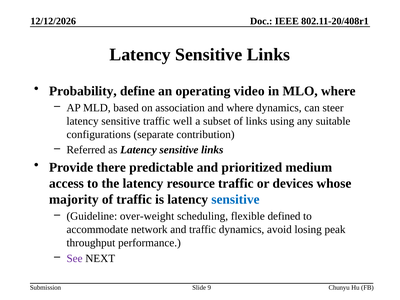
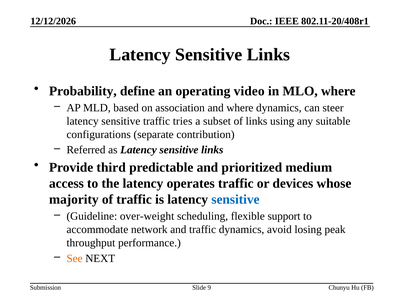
well: well -> tries
there: there -> third
resource: resource -> operates
defined: defined -> support
See colour: purple -> orange
